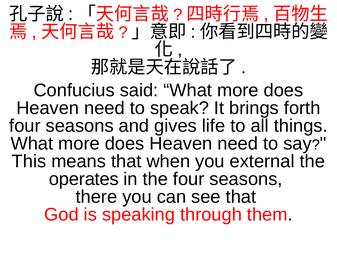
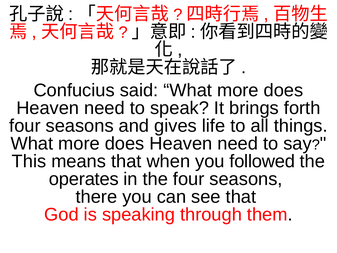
external: external -> followed
